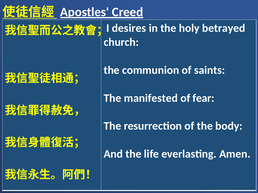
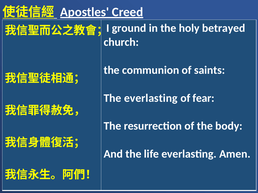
desires: desires -> ground
The manifested: manifested -> everlasting
